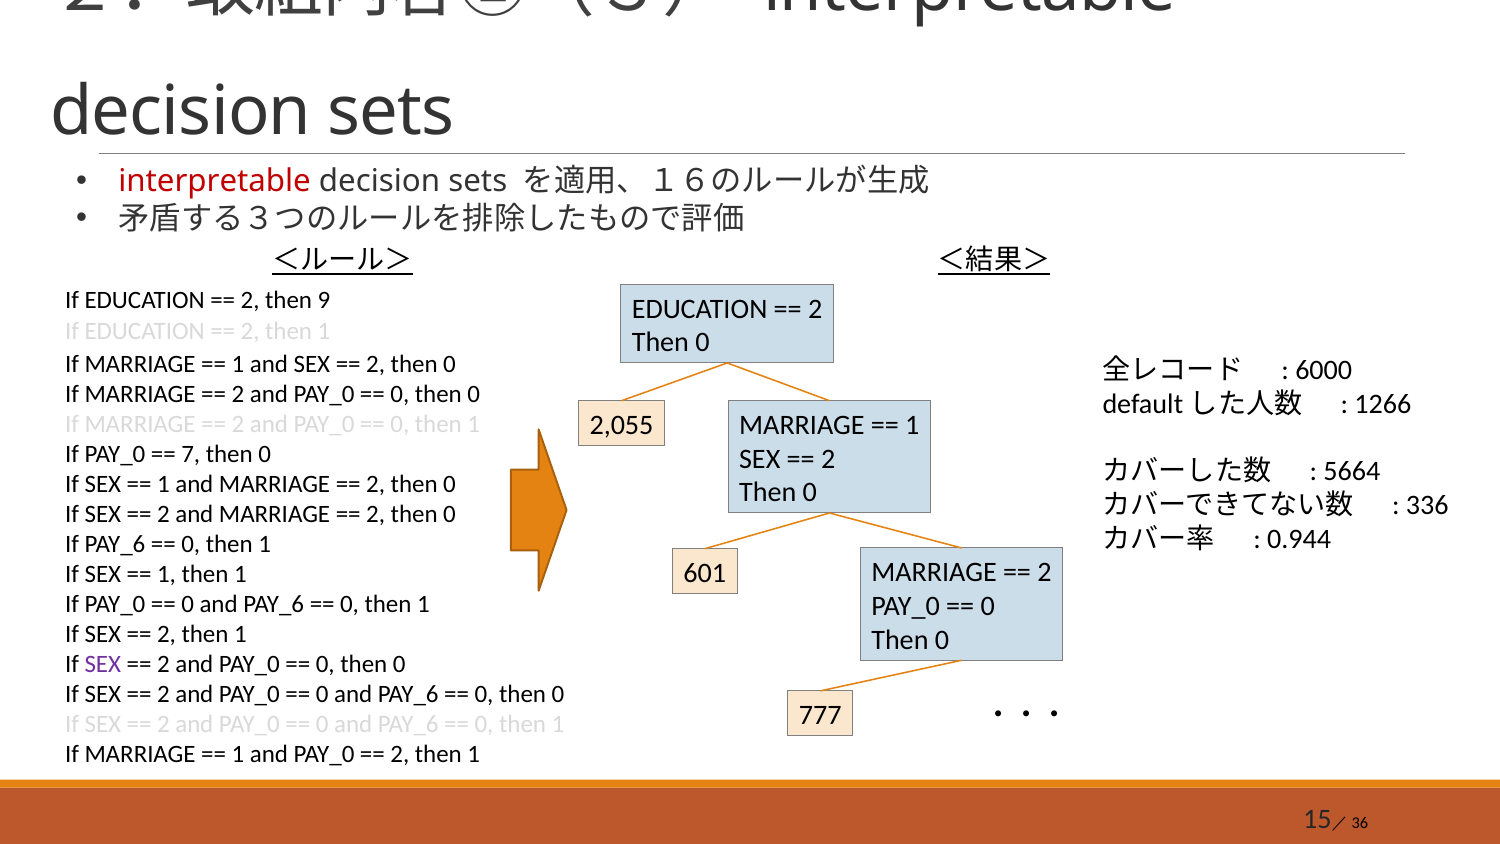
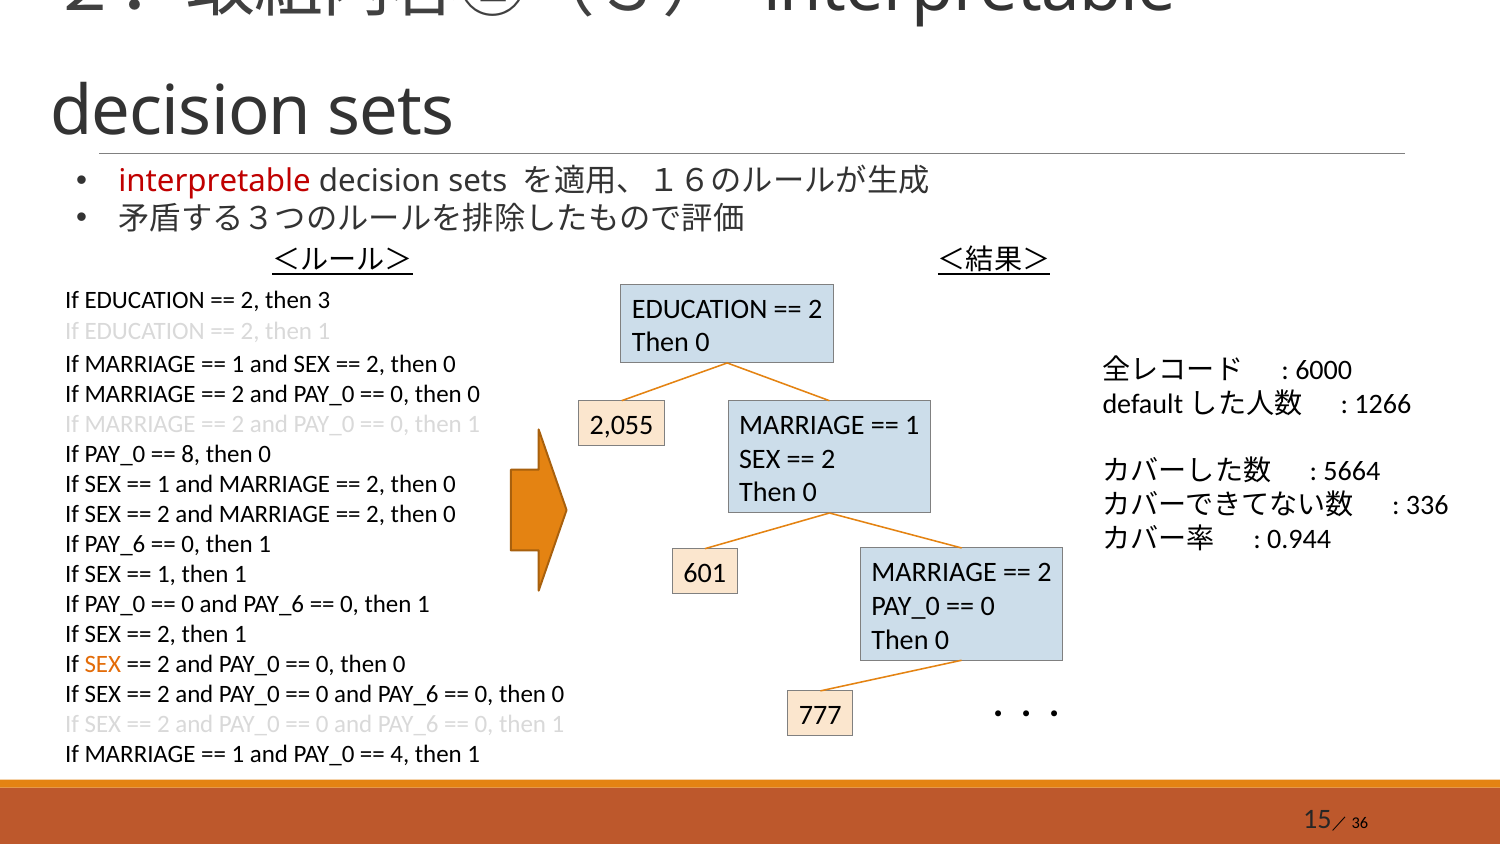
9: 9 -> 3
7: 7 -> 8
SEX at (103, 664) colour: purple -> orange
2 at (400, 754): 2 -> 4
